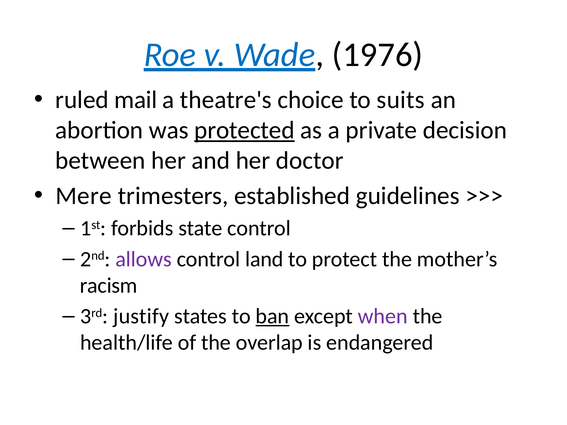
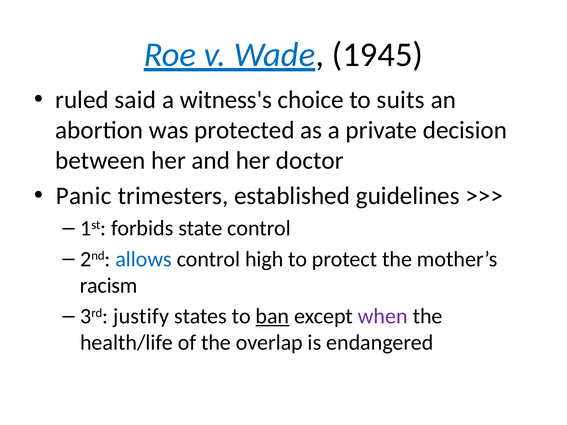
1976: 1976 -> 1945
mail: mail -> said
theatre's: theatre's -> witness's
protected underline: present -> none
Mere: Mere -> Panic
allows colour: purple -> blue
land: land -> high
